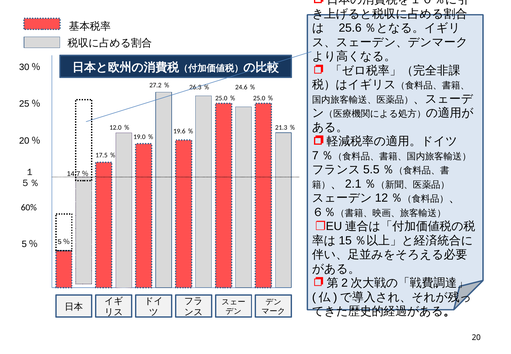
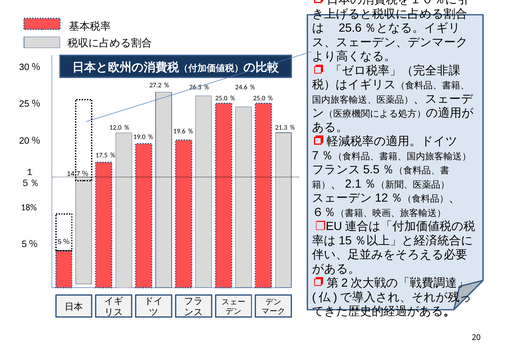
60%: 60% -> 18%
